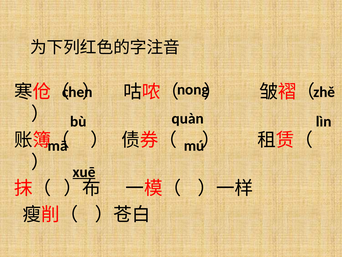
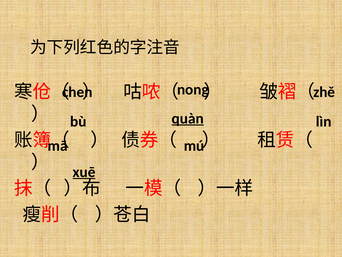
quàn underline: none -> present
